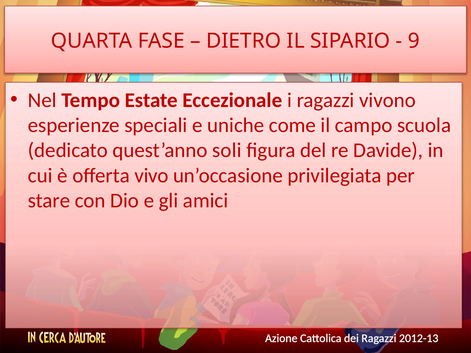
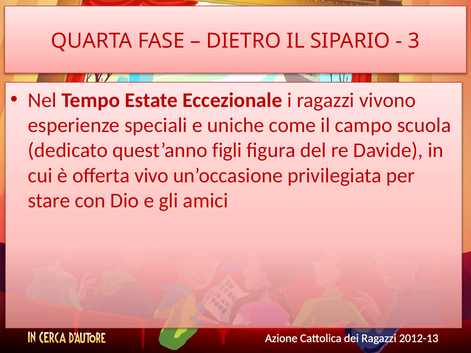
9: 9 -> 3
soli: soli -> figli
